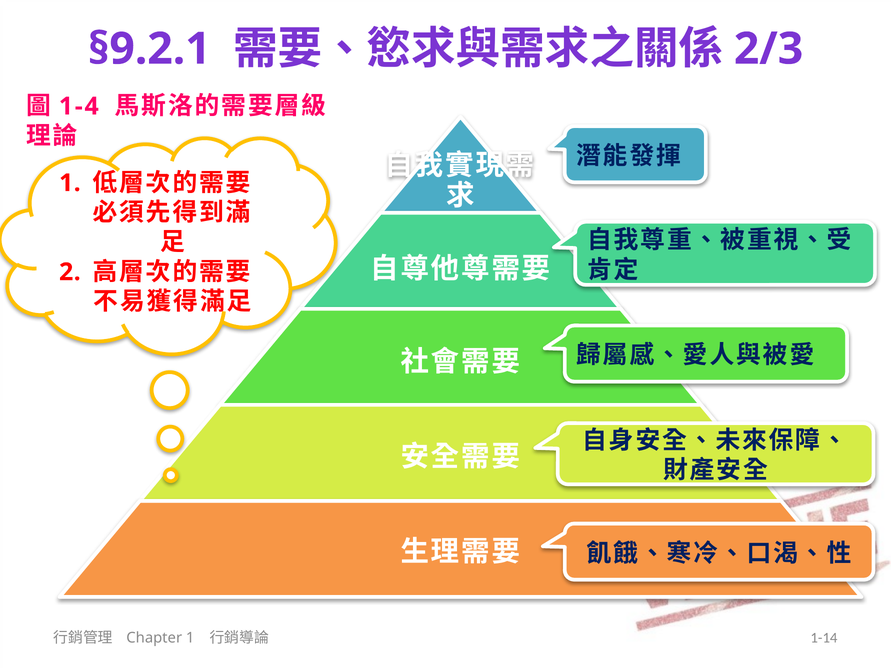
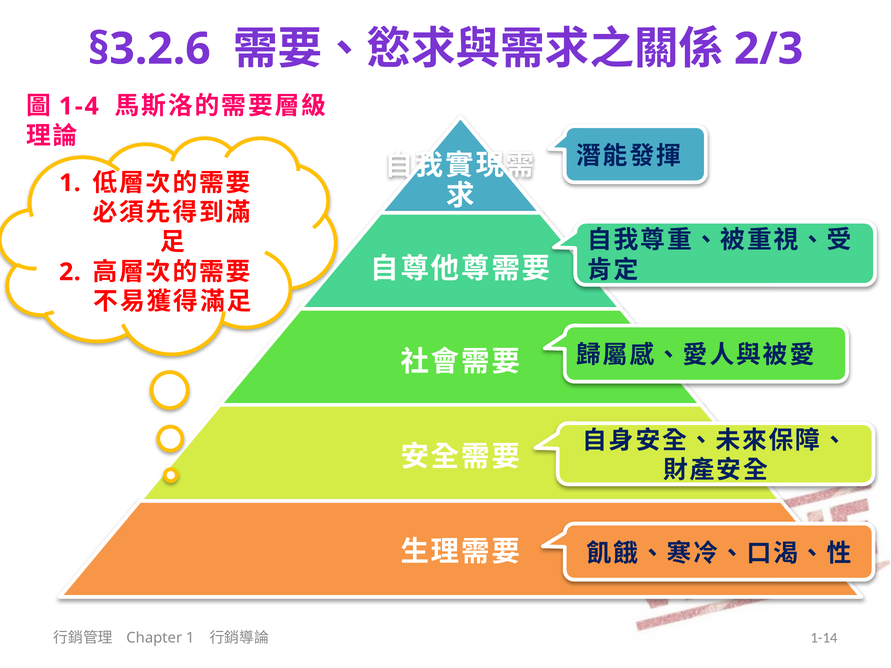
§9.2.1: §9.2.1 -> §3.2.6
